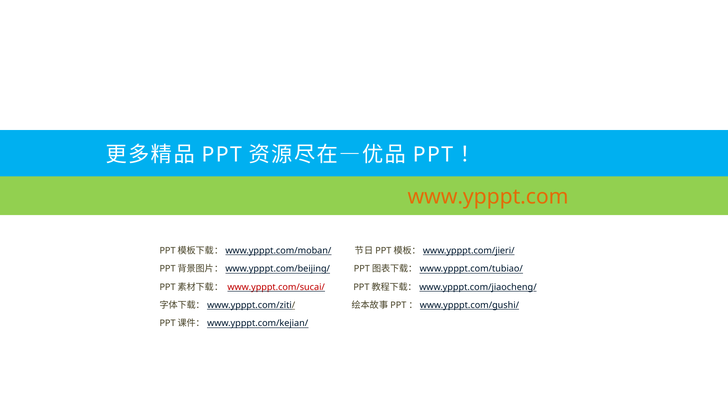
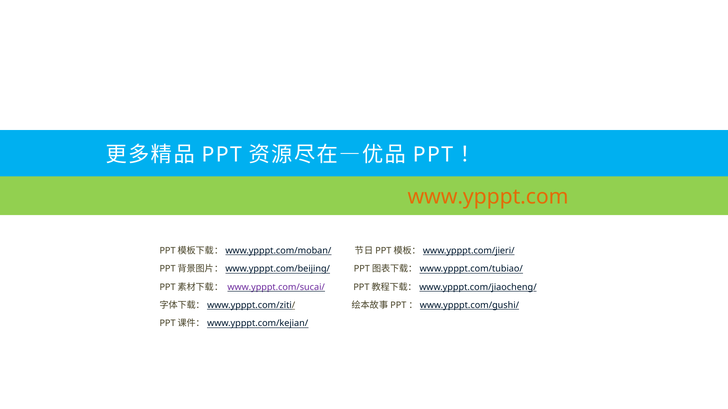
www.ypppt.com/sucai/ colour: red -> purple
